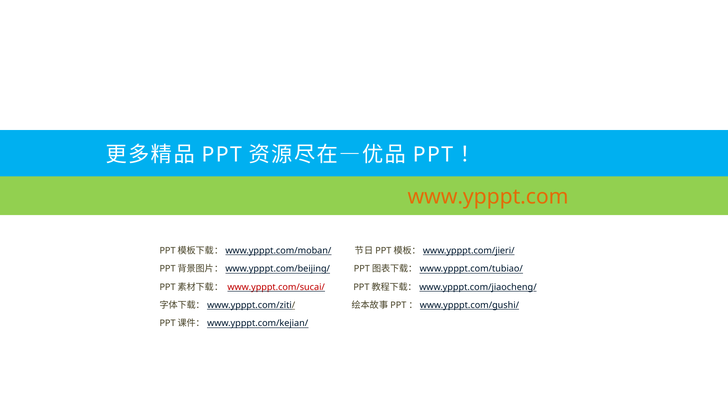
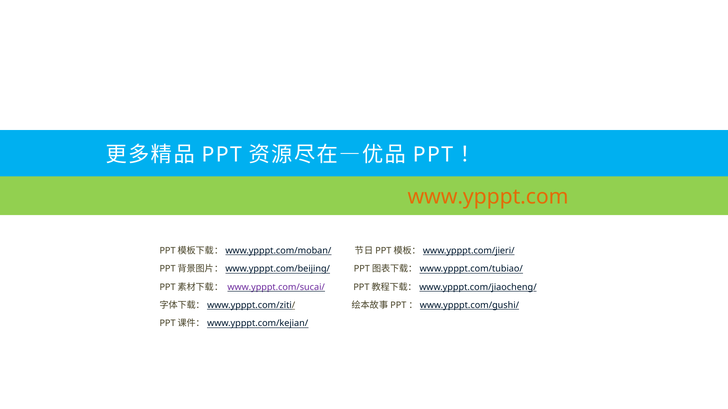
www.ypppt.com/sucai/ colour: red -> purple
